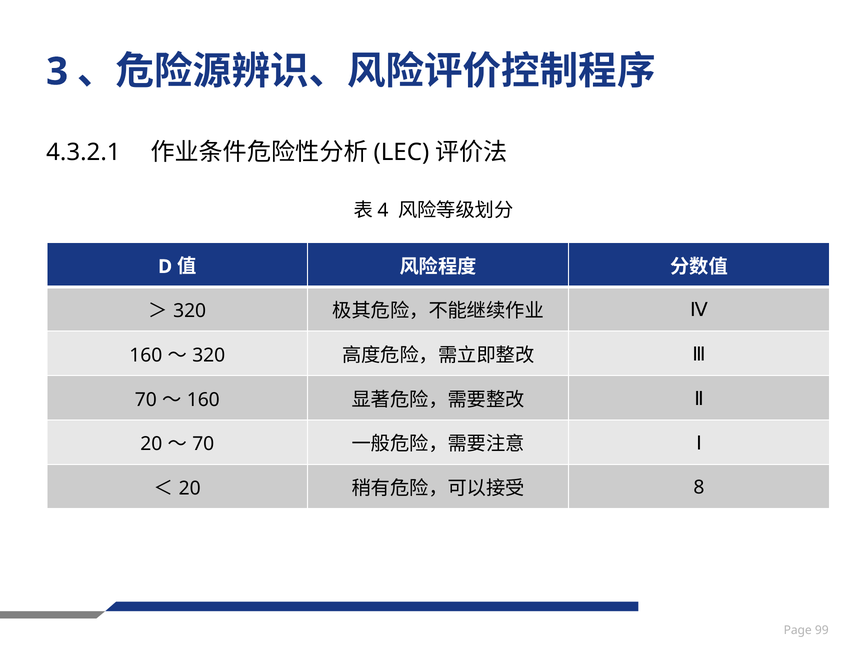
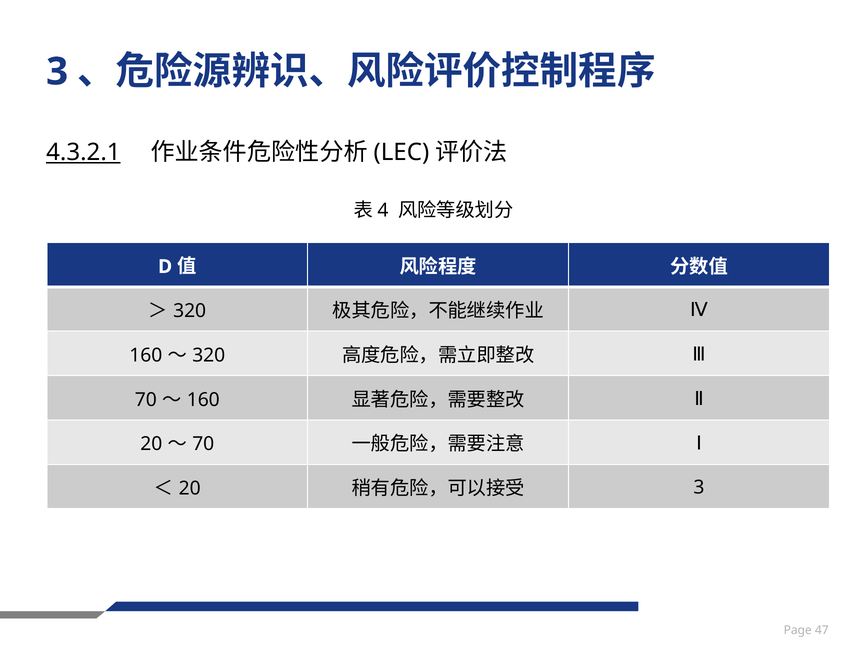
4.3.2.1 underline: none -> present
8 at (699, 488): 8 -> 3
99: 99 -> 47
